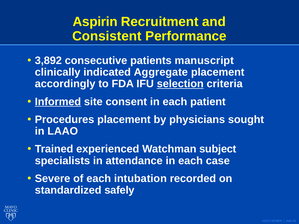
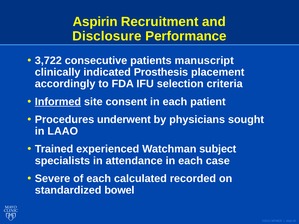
Consistent: Consistent -> Disclosure
3,892: 3,892 -> 3,722
Aggregate: Aggregate -> Prosthesis
selection underline: present -> none
Procedures placement: placement -> underwent
intubation: intubation -> calculated
safely: safely -> bowel
